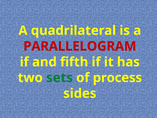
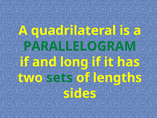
PARALLELOGRAM colour: red -> green
fifth: fifth -> long
process: process -> lengths
